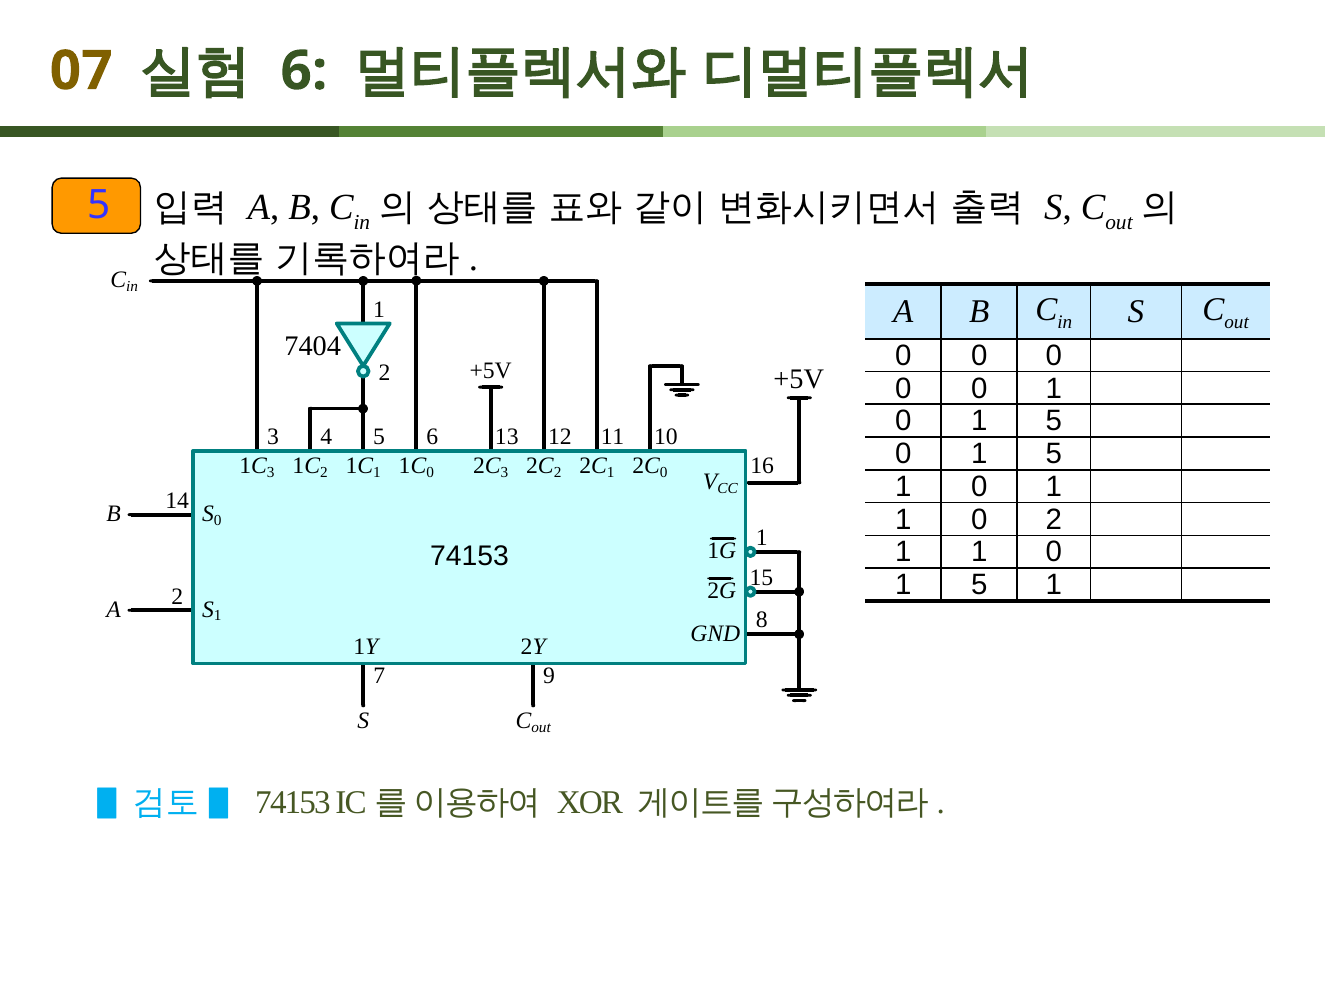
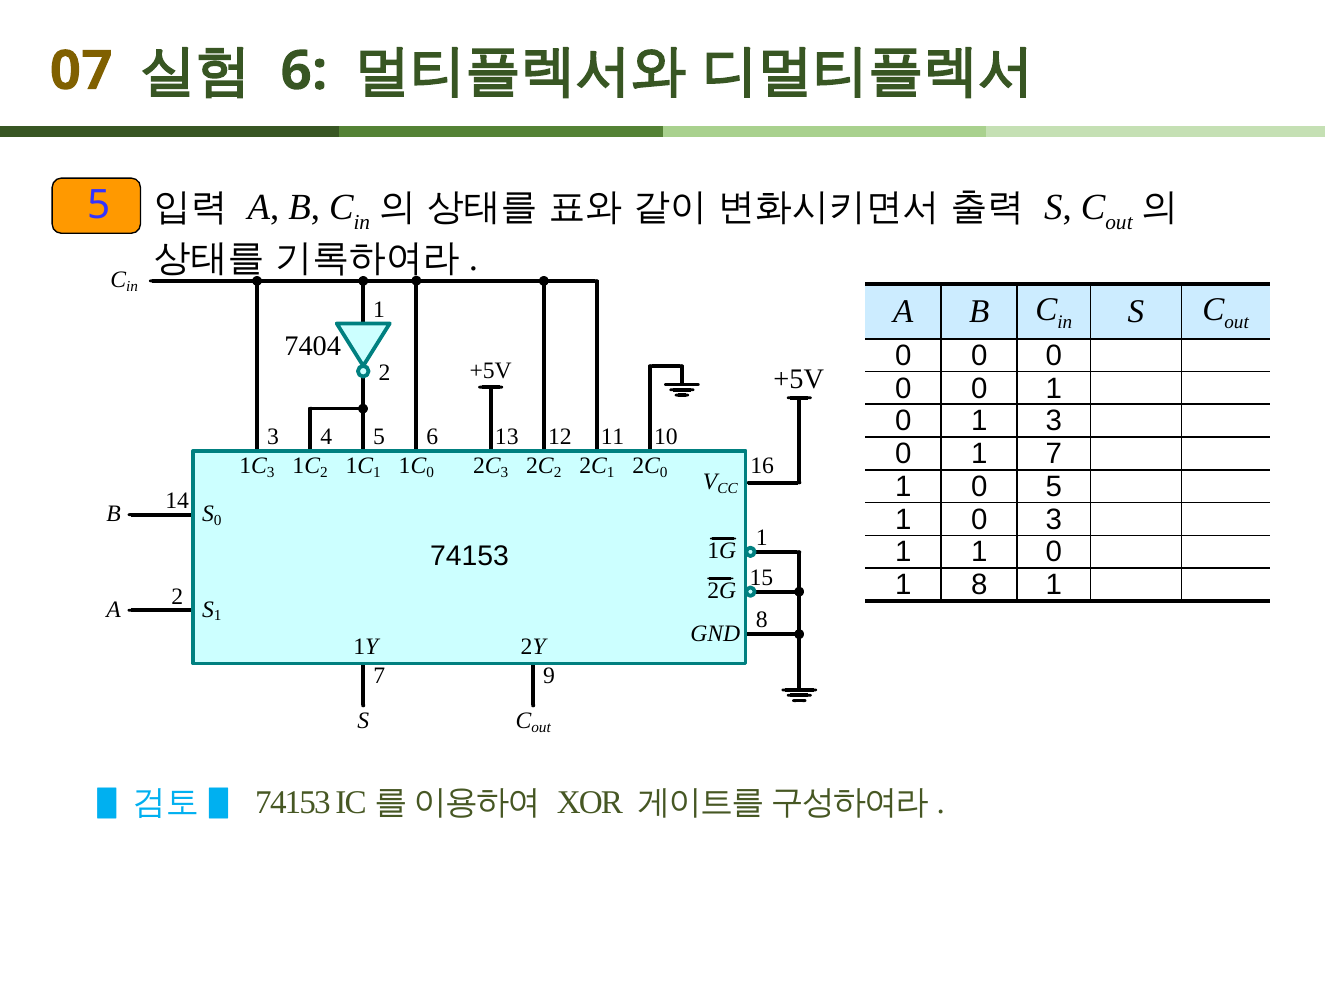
5 at (1054, 421): 5 -> 3
5 at (1054, 454): 5 -> 7
1 at (1054, 486): 1 -> 5
0 2: 2 -> 3
5 at (979, 585): 5 -> 8
